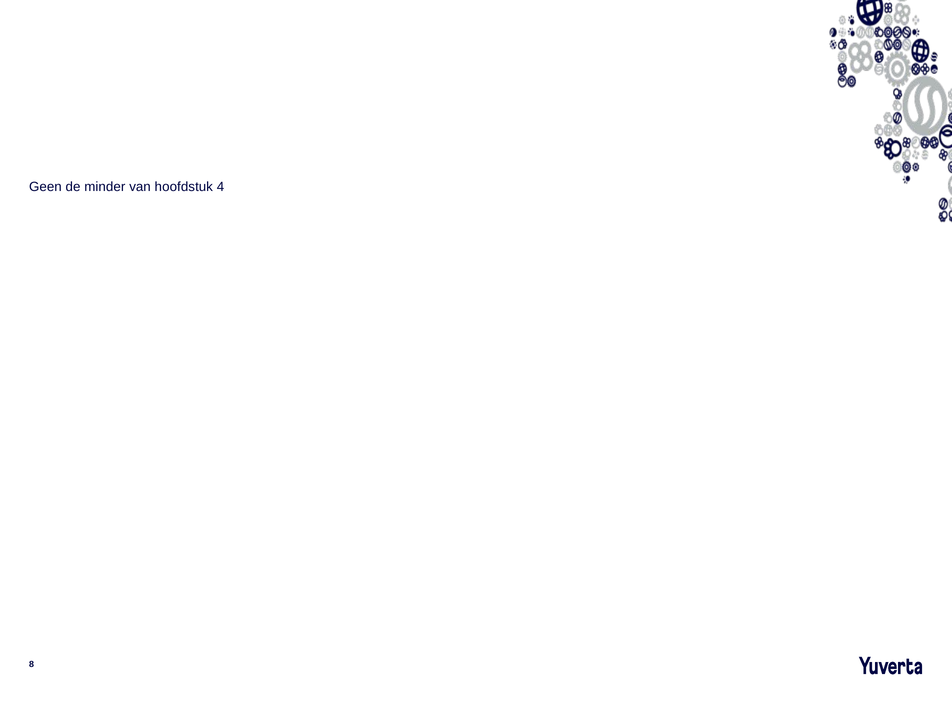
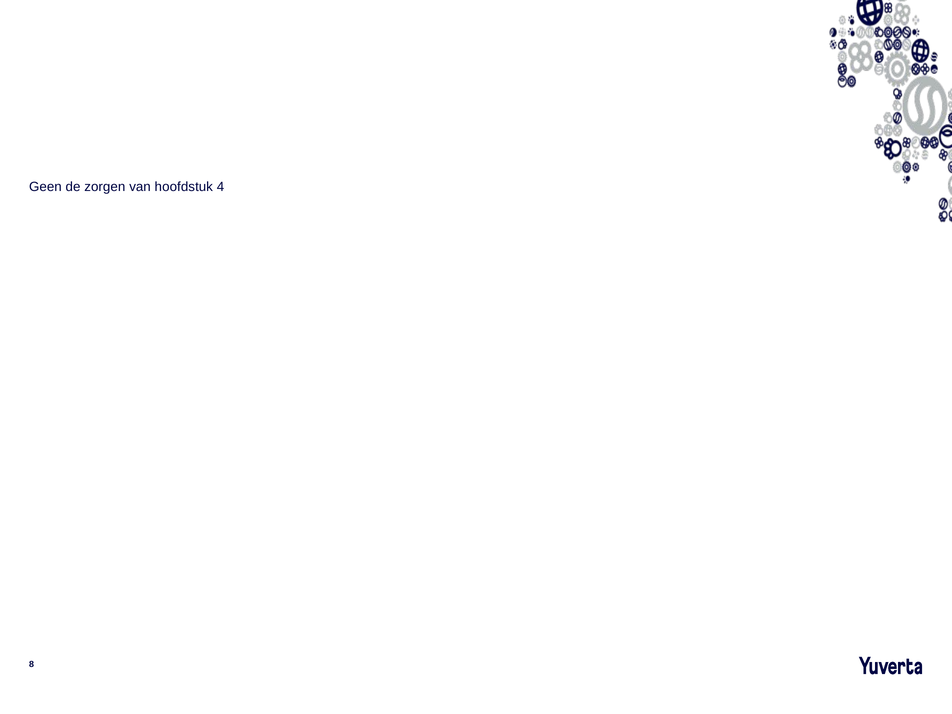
minder: minder -> zorgen
